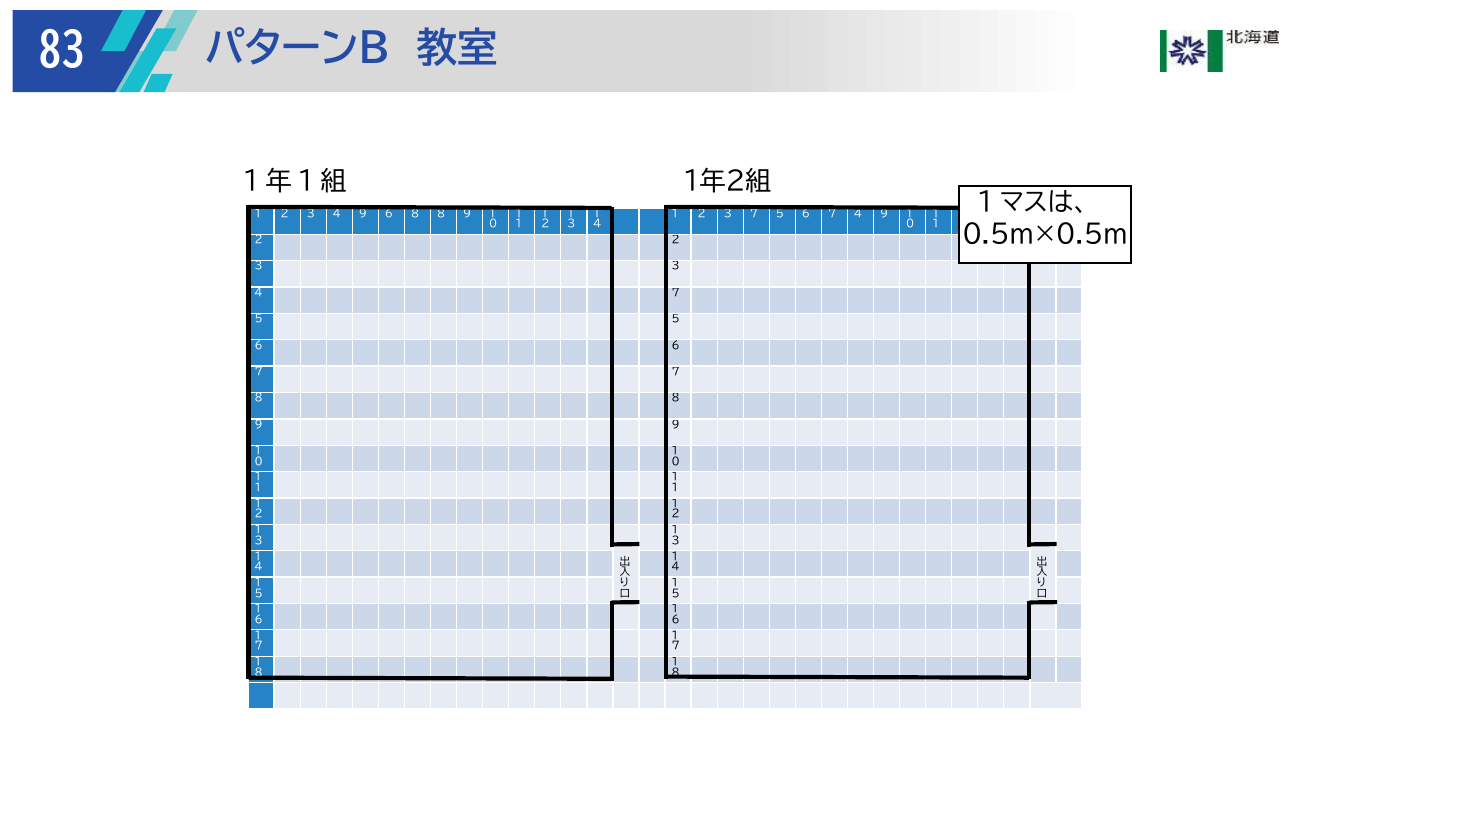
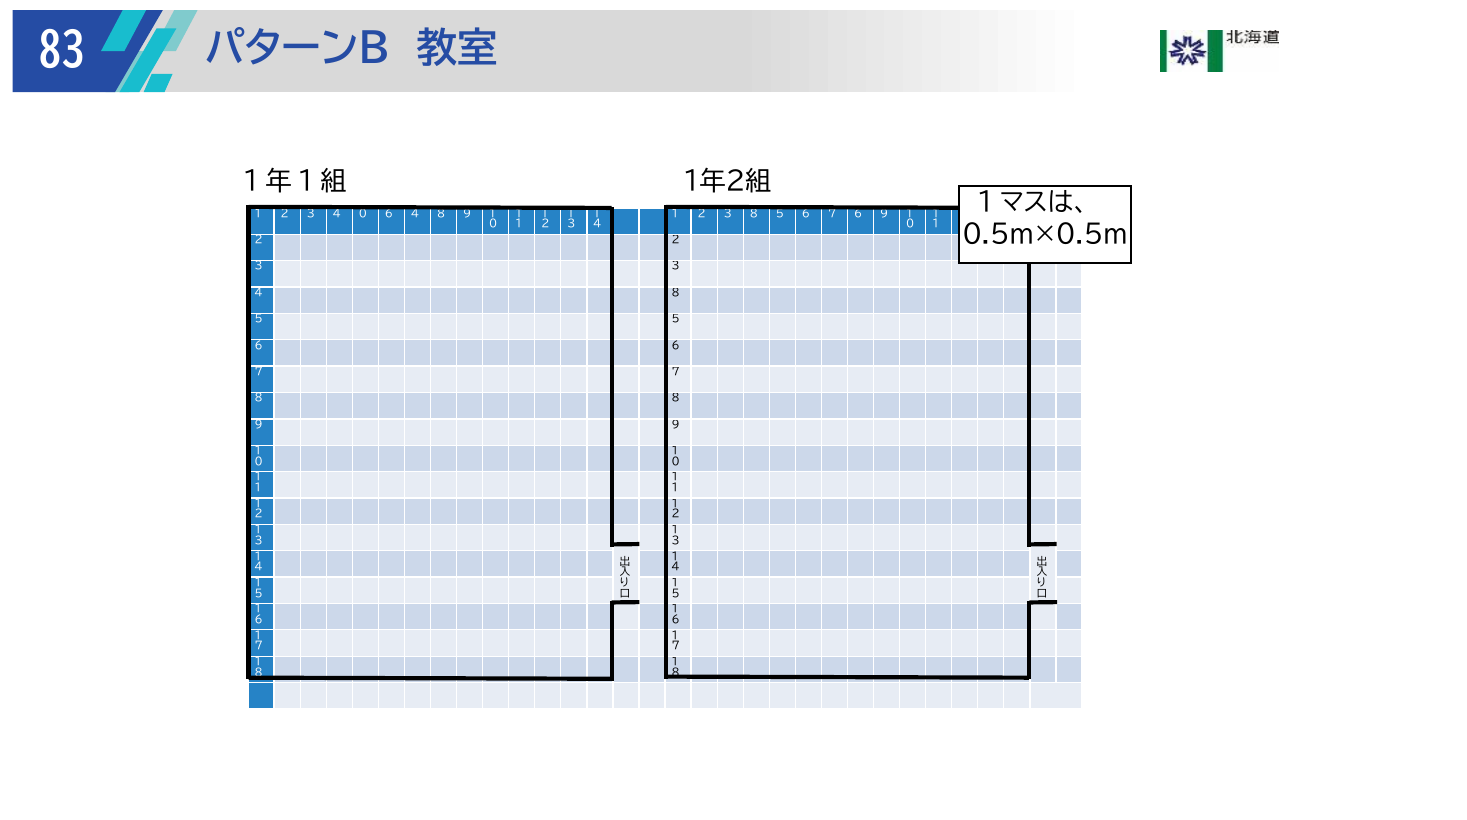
3 4 9: 9 -> 0
6 8: 8 -> 4
3 7: 7 -> 8
7 4: 4 -> 6
7 at (676, 293): 7 -> 8
